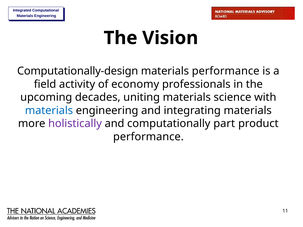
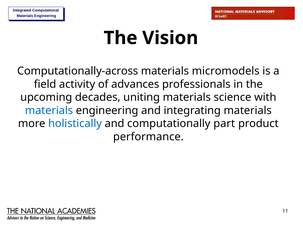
Computationally-design: Computationally-design -> Computationally-across
materials performance: performance -> micromodels
economy: economy -> advances
holistically colour: purple -> blue
